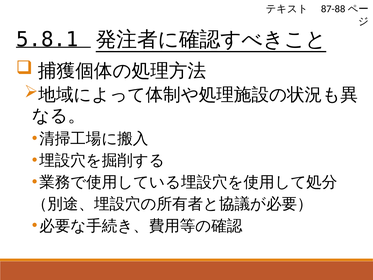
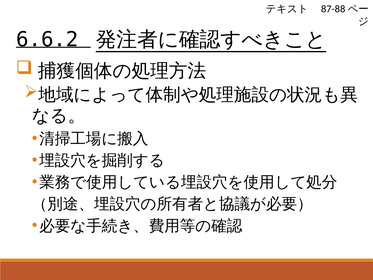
5.8.1: 5.8.1 -> 6.6.2
